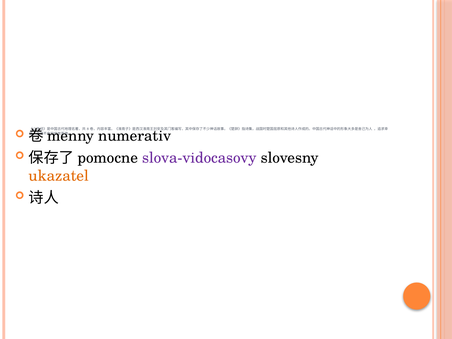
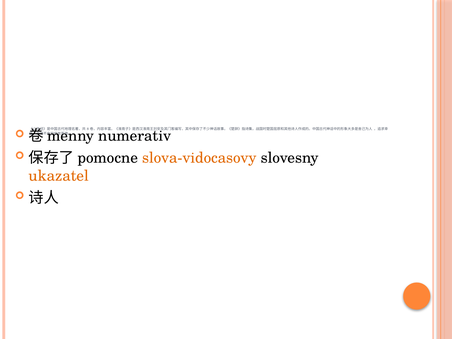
slova-vidocasovy colour: purple -> orange
